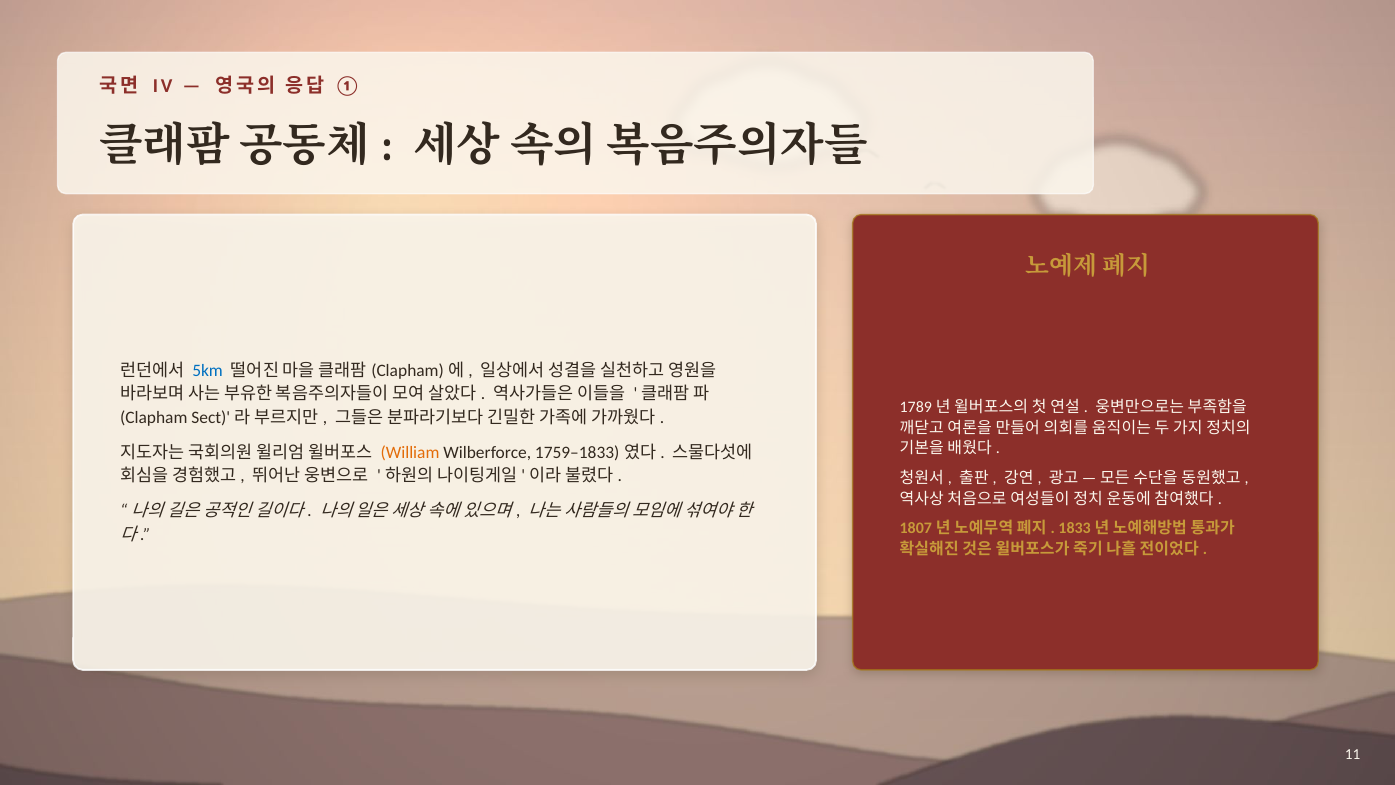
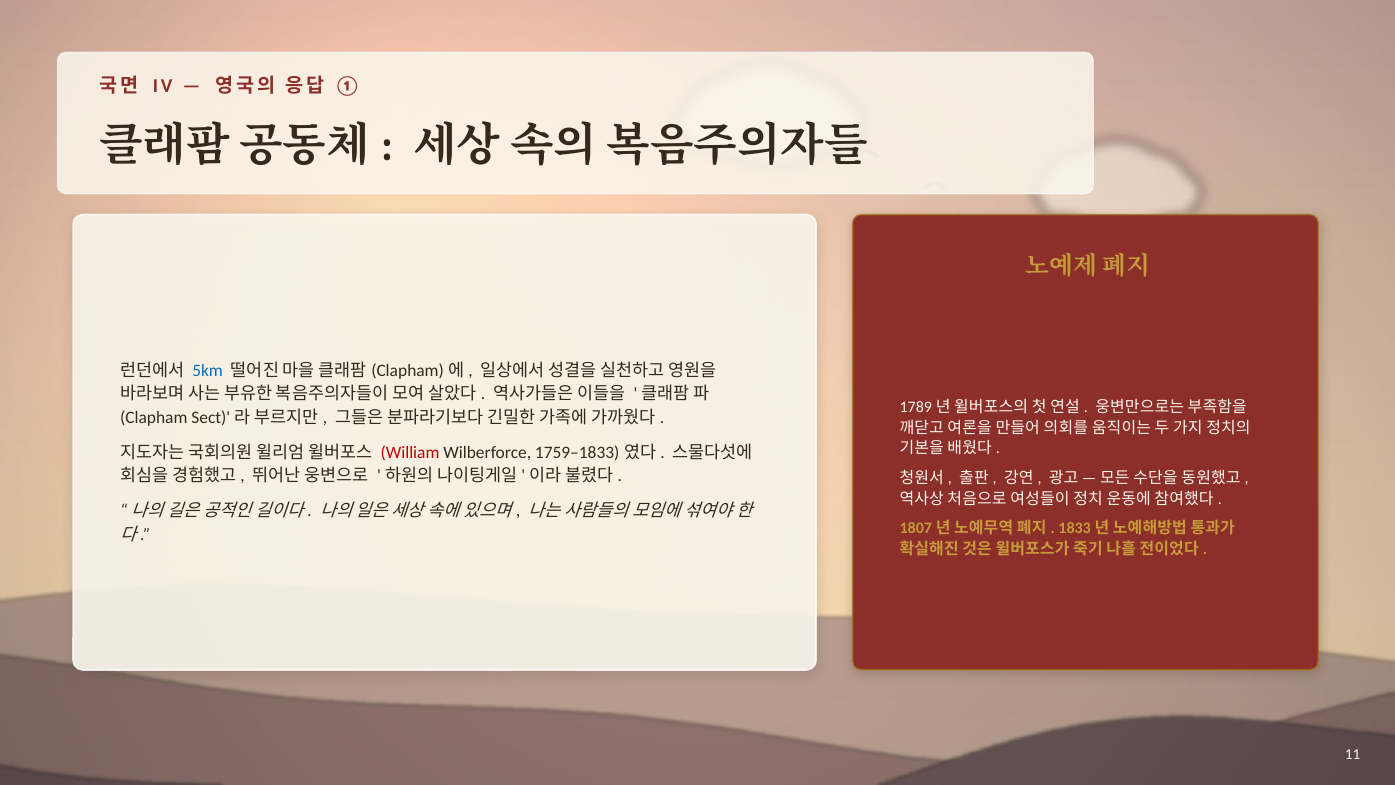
William colour: orange -> red
